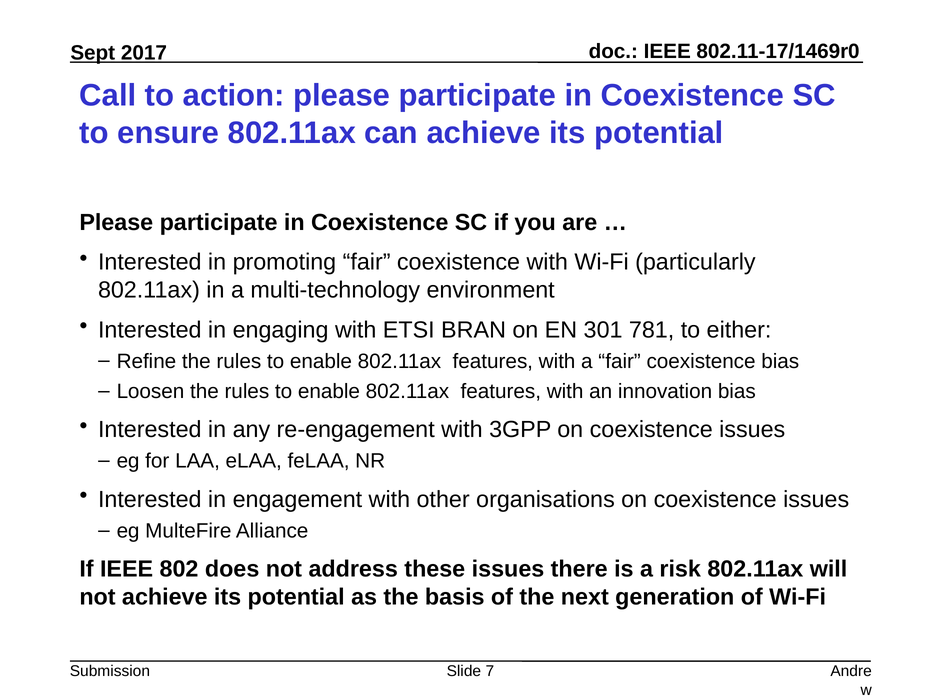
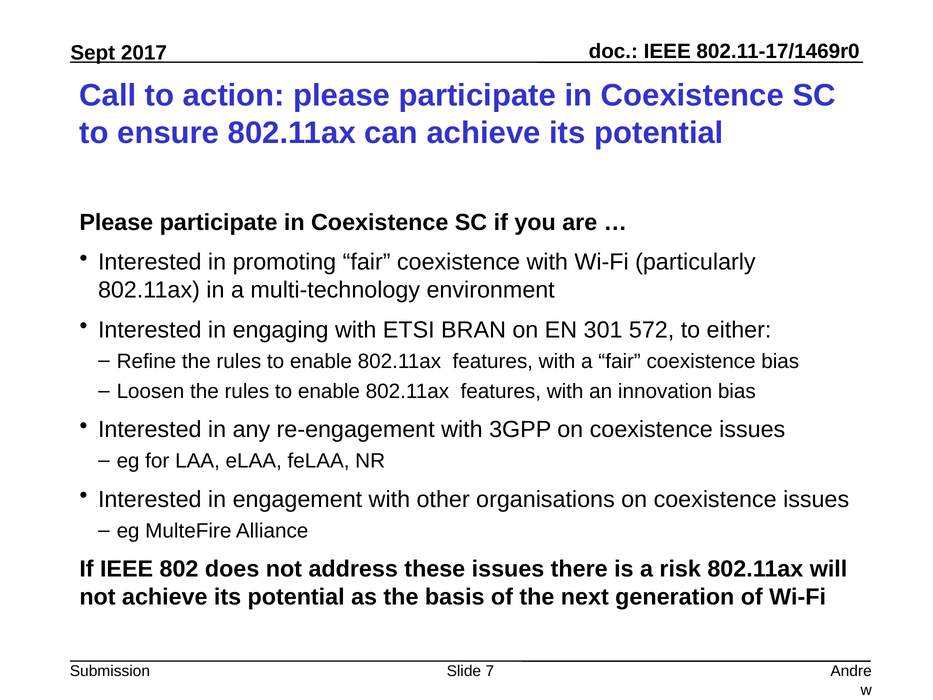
781: 781 -> 572
